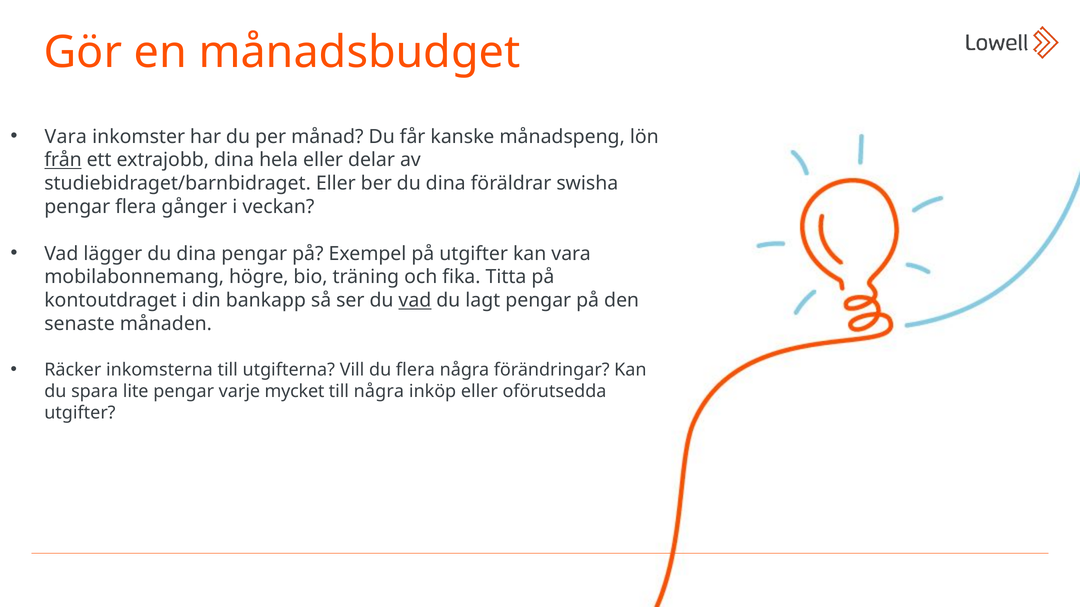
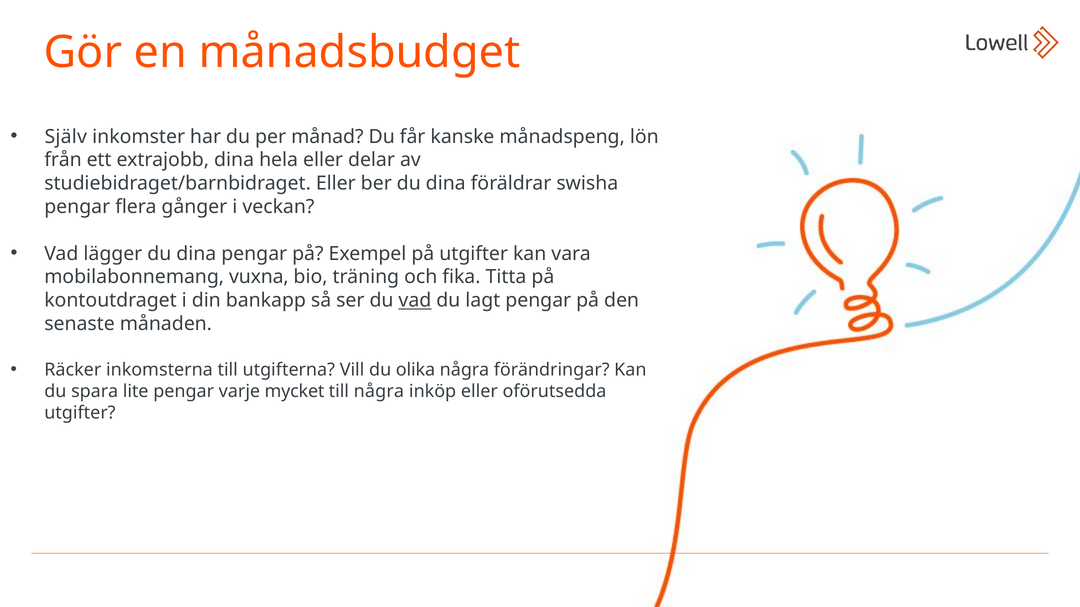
Vara at (66, 137): Vara -> Själv
från underline: present -> none
högre: högre -> vuxna
du flera: flera -> olika
